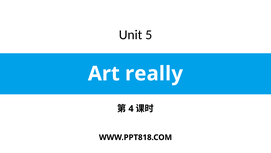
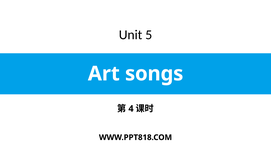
really: really -> songs
